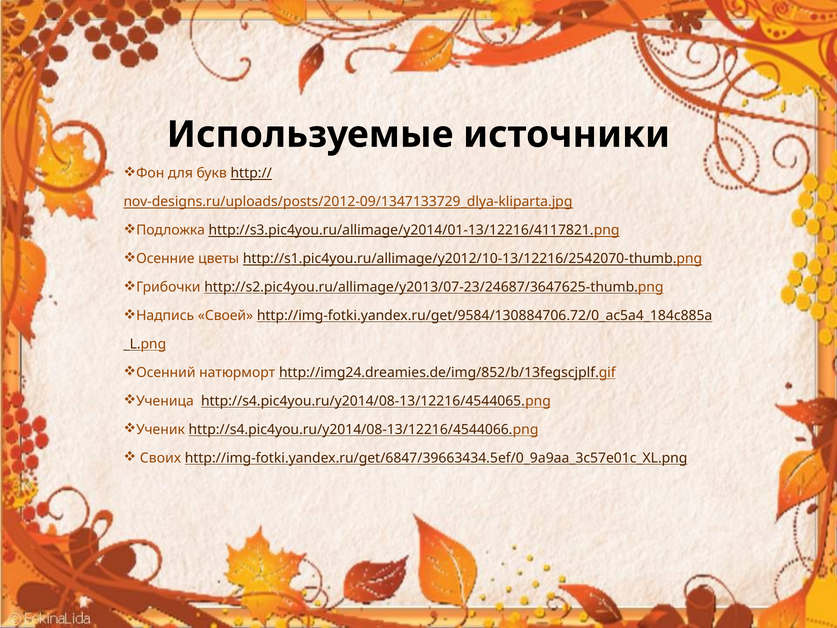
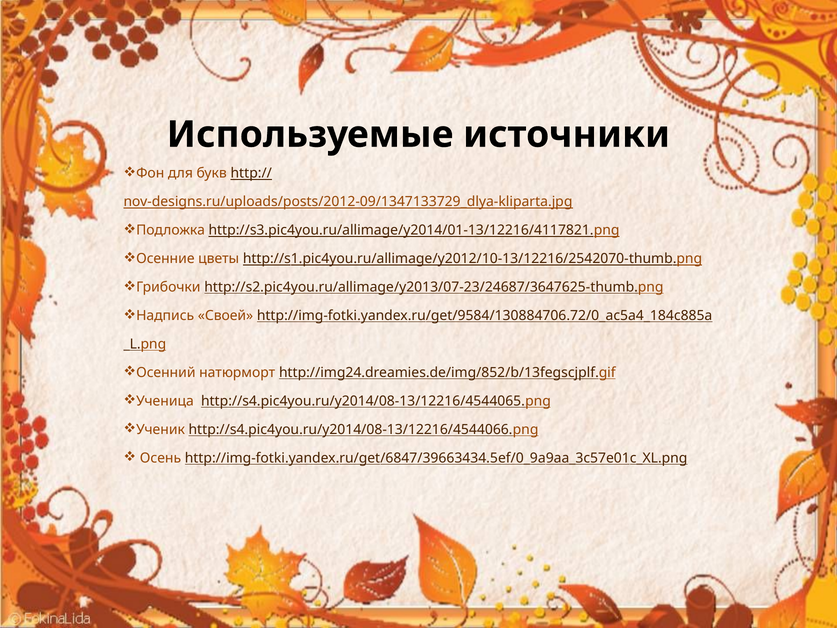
Своих: Своих -> Осень
